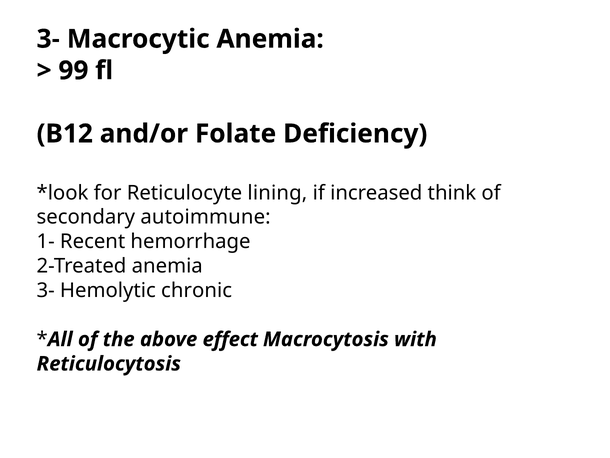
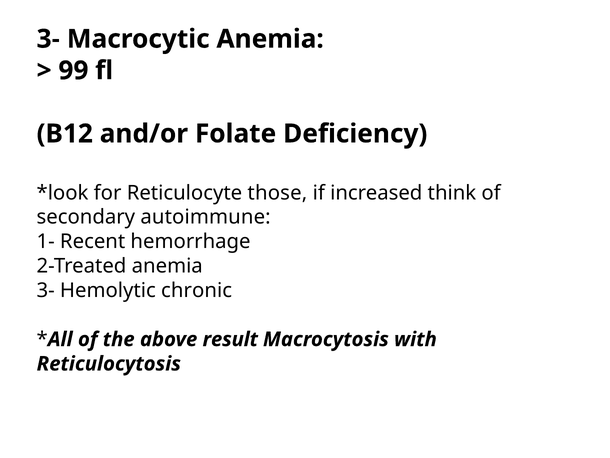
lining: lining -> those
effect: effect -> result
